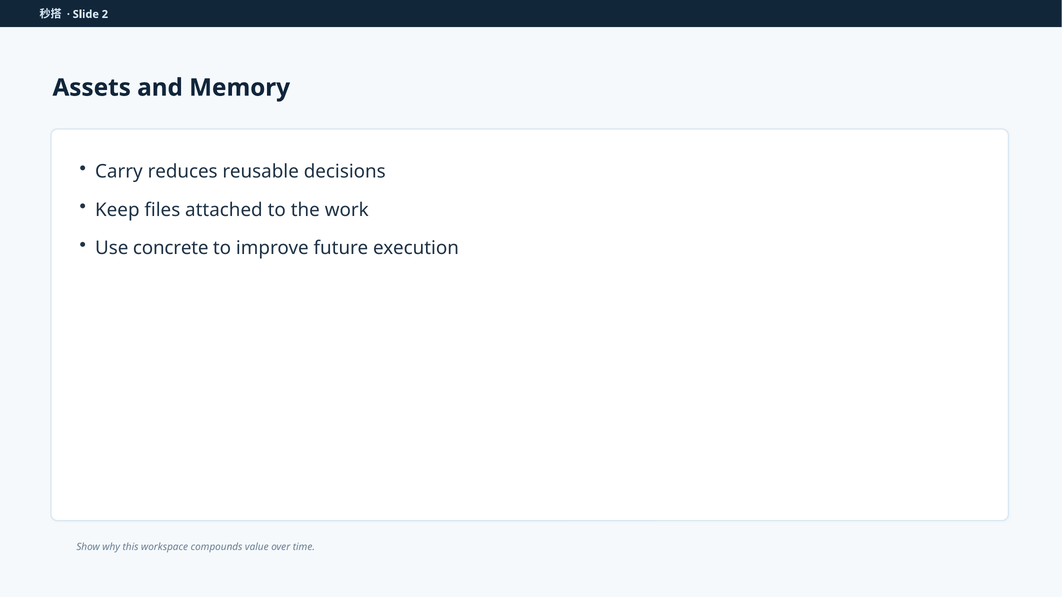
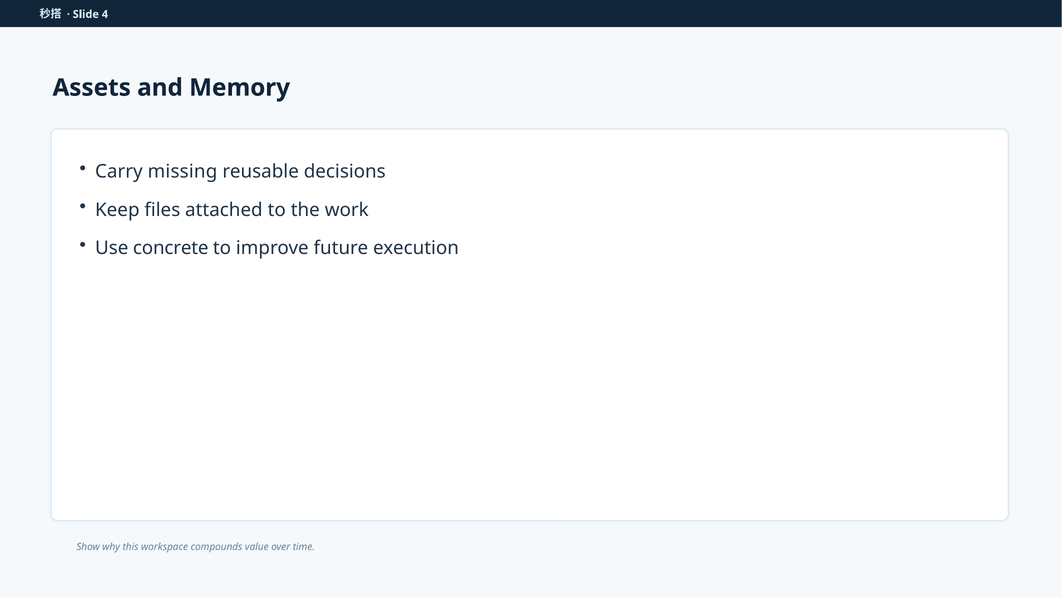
2: 2 -> 4
reduces: reduces -> missing
